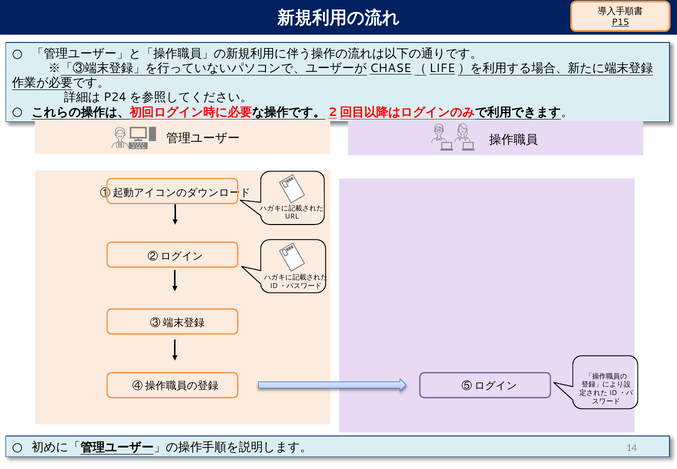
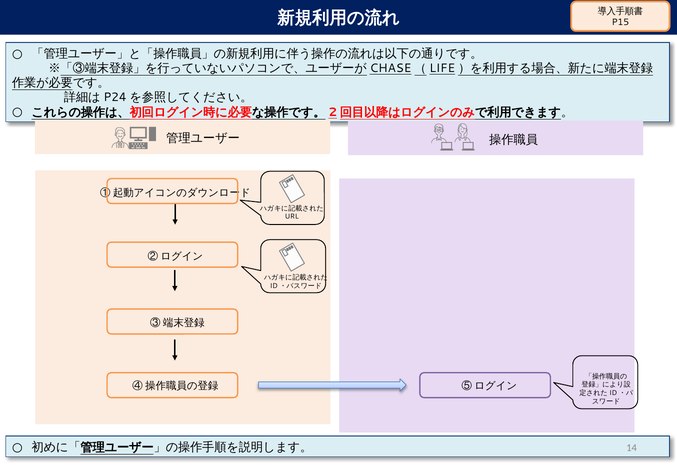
P15 underline: present -> none
